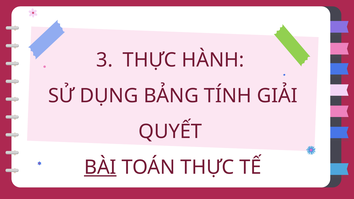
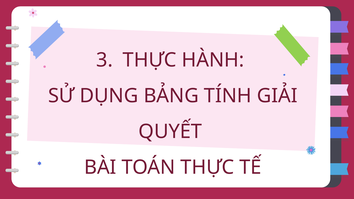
BÀI underline: present -> none
